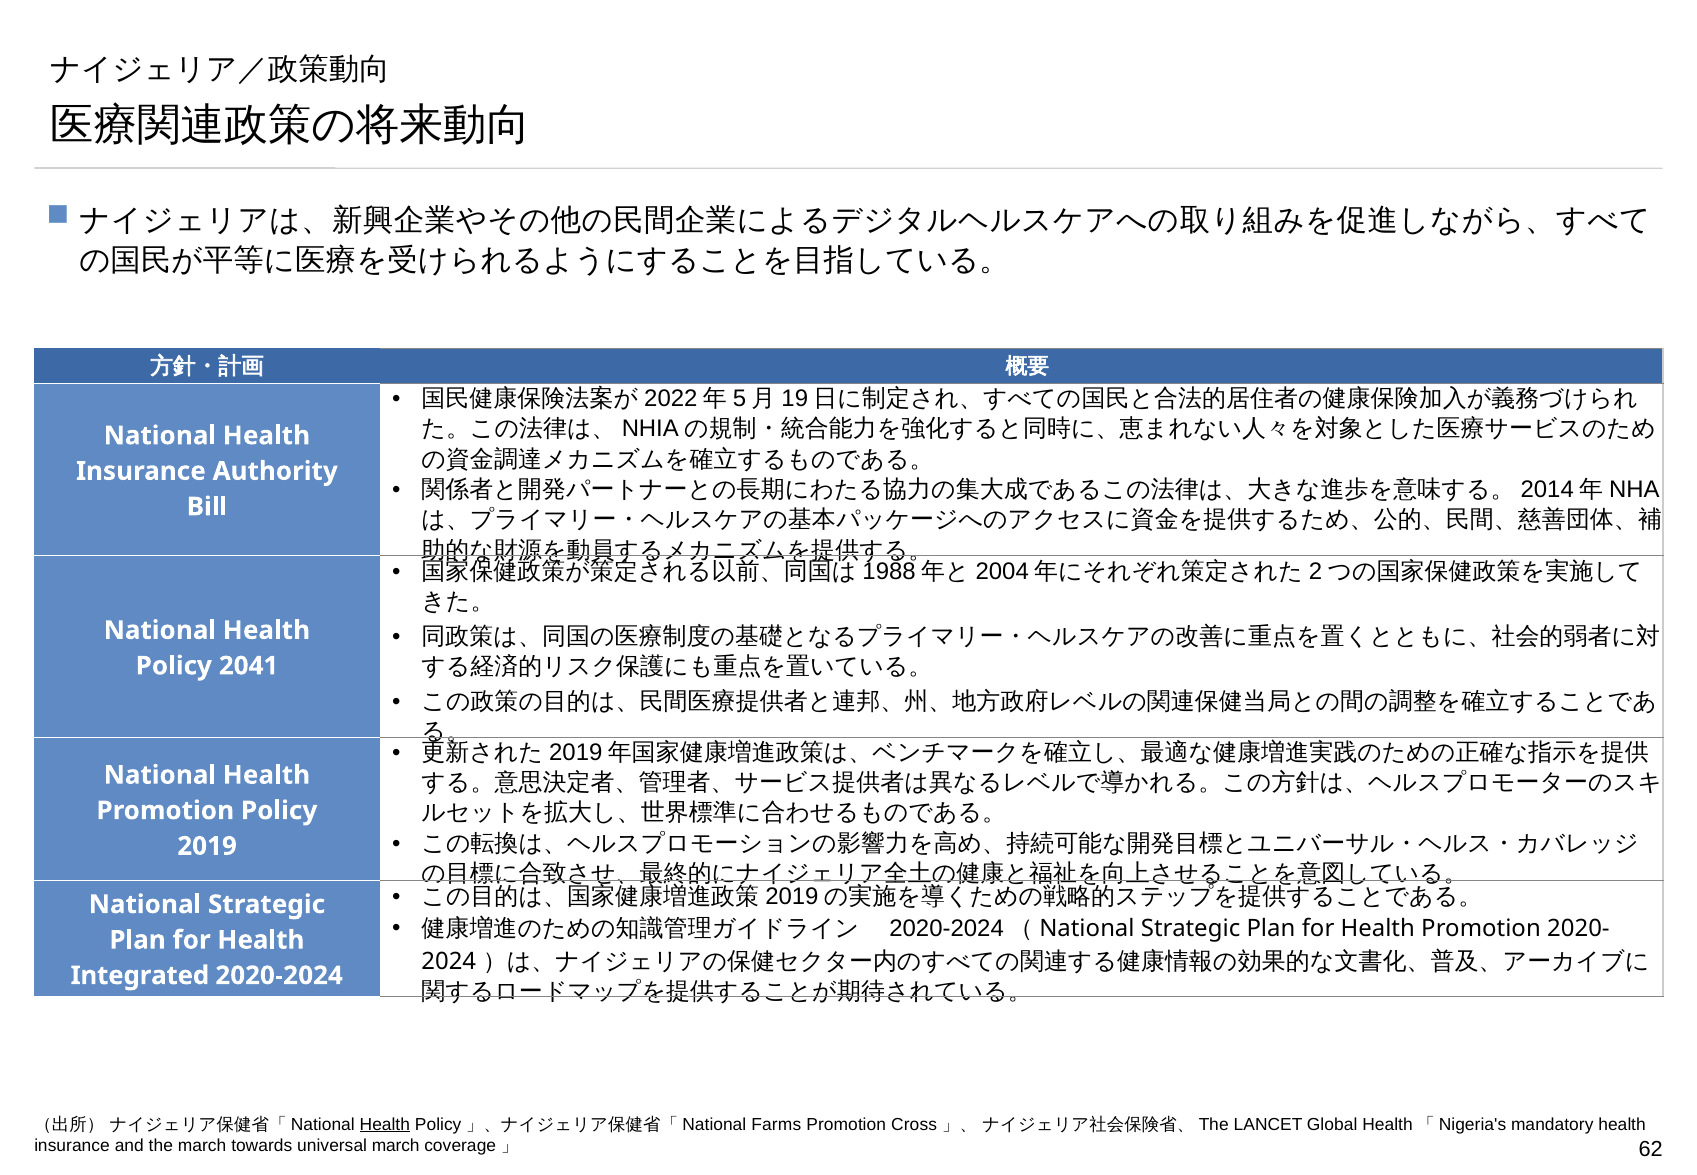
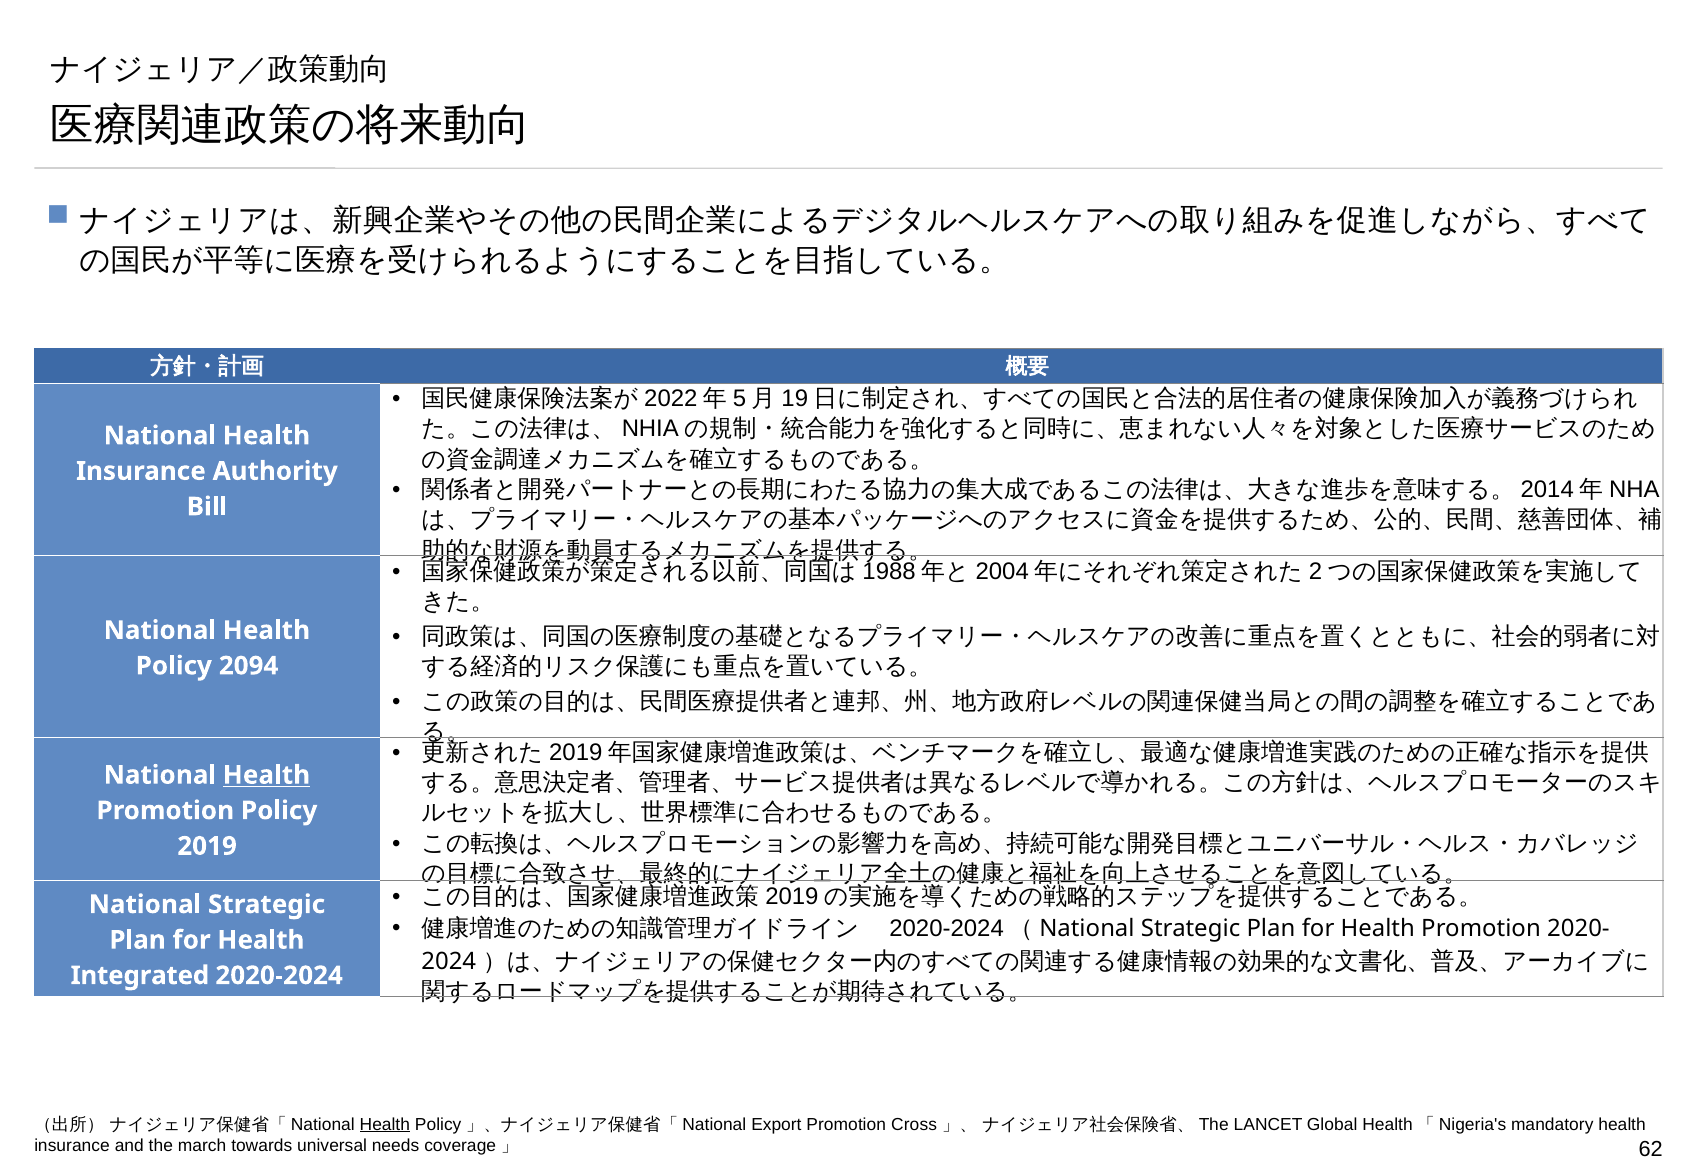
2041: 2041 -> 2094
Health at (266, 775) underline: none -> present
Farms: Farms -> Export
universal march: march -> needs
